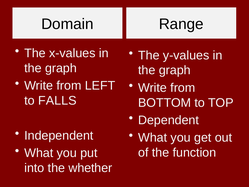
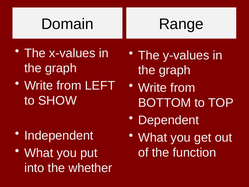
FALLS: FALLS -> SHOW
